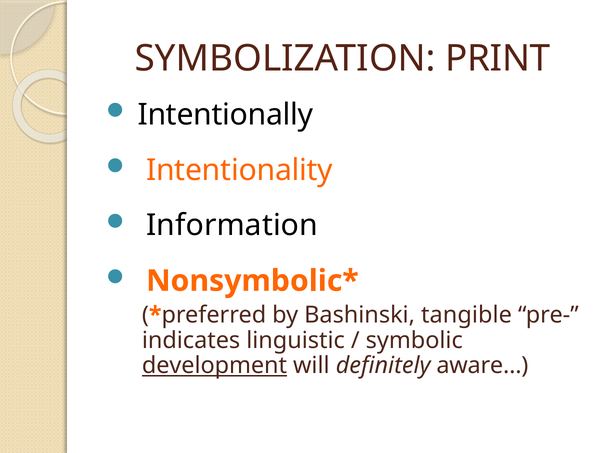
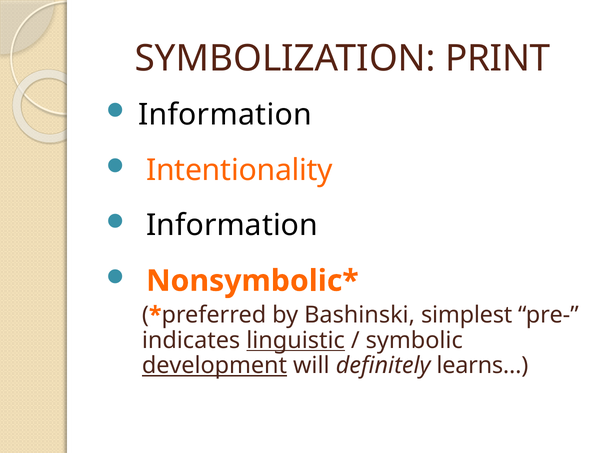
Intentionally at (225, 115): Intentionally -> Information
tangible: tangible -> simplest
linguistic underline: none -> present
aware…: aware… -> learns…
